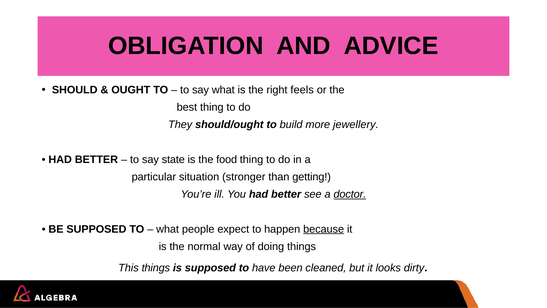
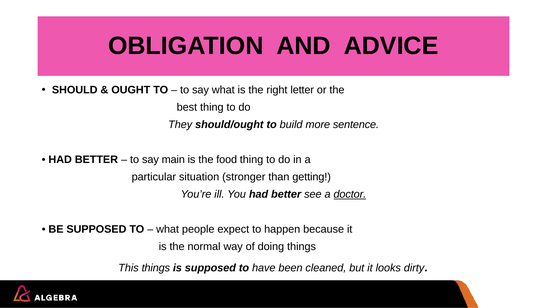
feels: feels -> letter
jewellery: jewellery -> sentence
state: state -> main
because underline: present -> none
